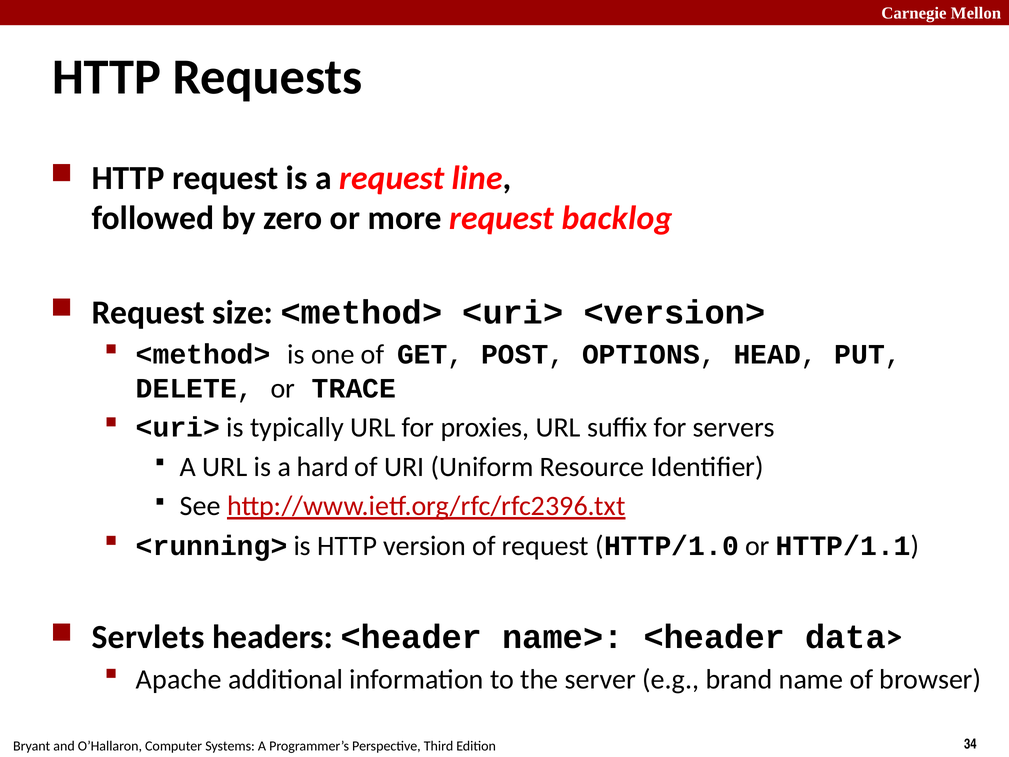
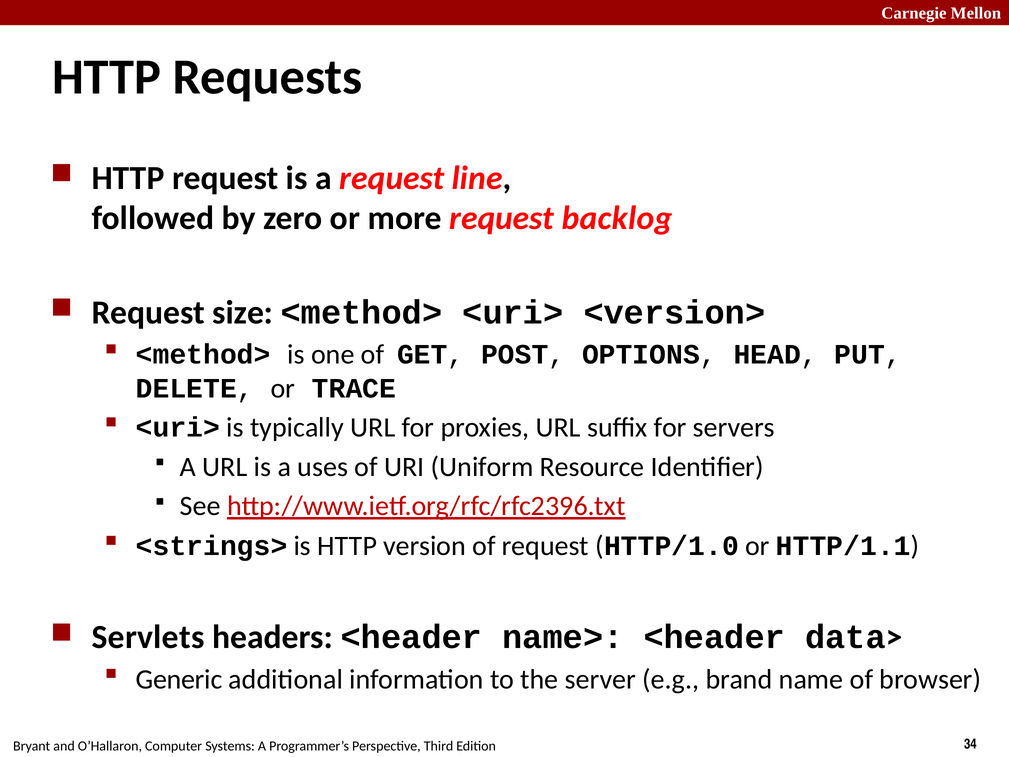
hard: hard -> uses
<running>: <running> -> <strings>
Apache: Apache -> Generic
